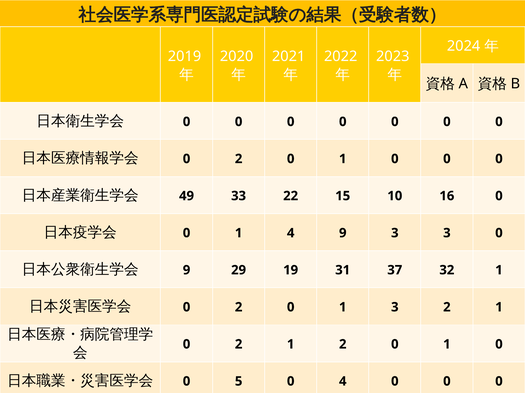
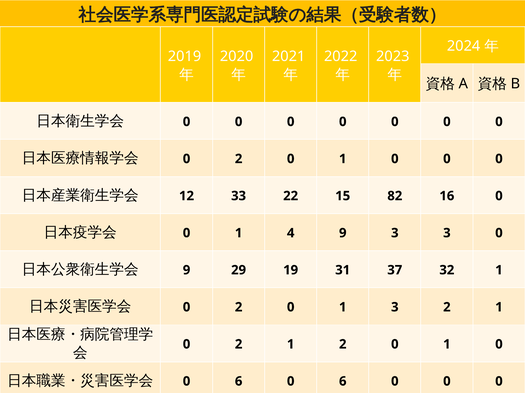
49: 49 -> 12
10: 10 -> 82
5 at (239, 382): 5 -> 6
4 at (343, 382): 4 -> 6
